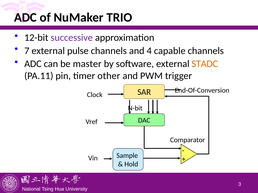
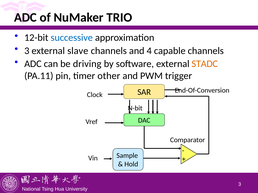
successive colour: purple -> blue
7 at (27, 51): 7 -> 3
pulse: pulse -> slave
master: master -> driving
